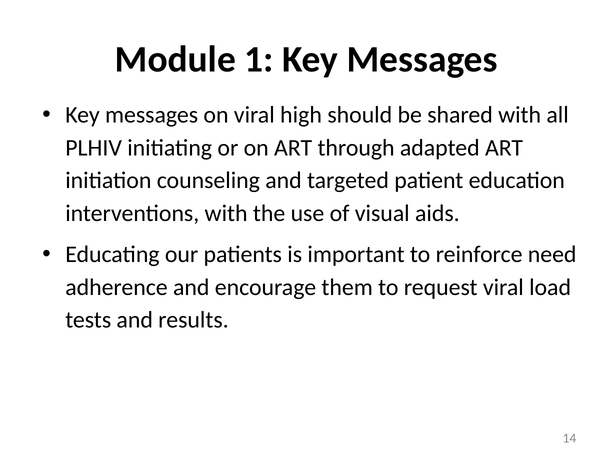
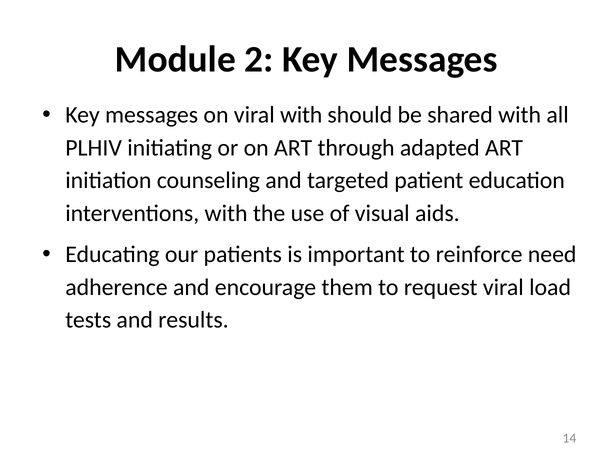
1: 1 -> 2
viral high: high -> with
